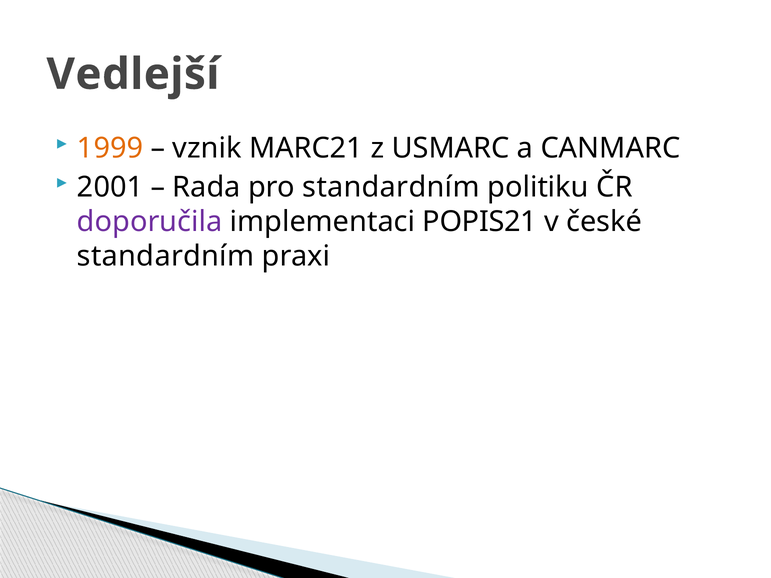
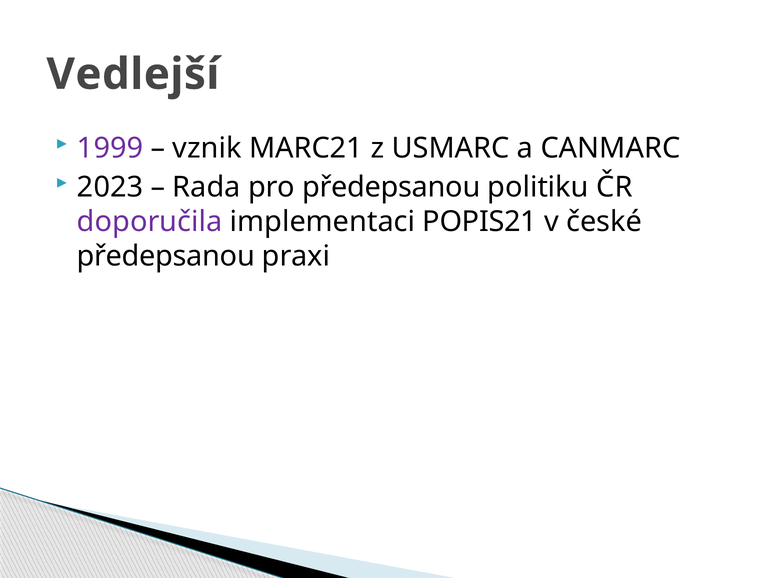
1999 colour: orange -> purple
2001: 2001 -> 2023
pro standardním: standardním -> předepsanou
standardním at (166, 257): standardním -> předepsanou
